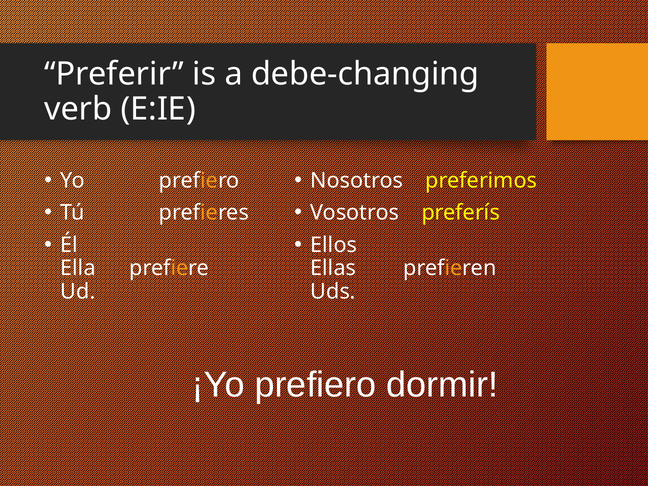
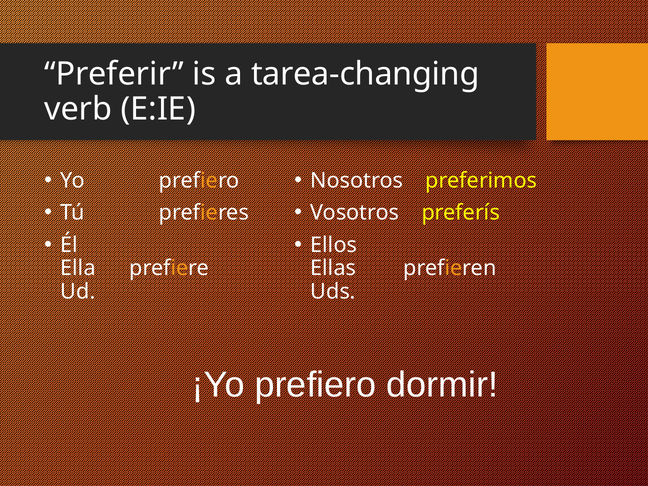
debe-changing: debe-changing -> tarea-changing
